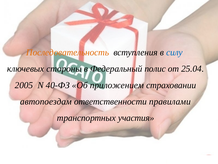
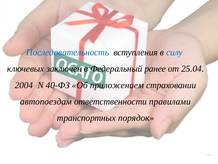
Последовательность colour: orange -> blue
стороны: стороны -> заключен
полис: полис -> ранее
2005: 2005 -> 2004
участия: участия -> порядок
